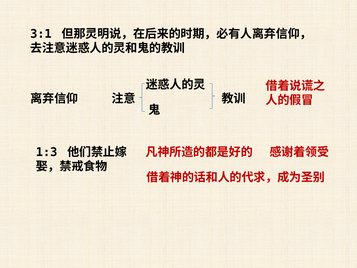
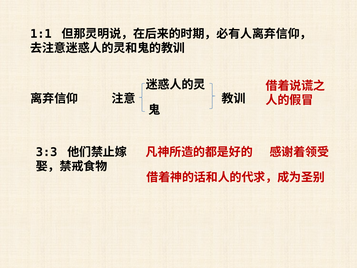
3:1: 3:1 -> 1:1
1:3: 1:3 -> 3:3
